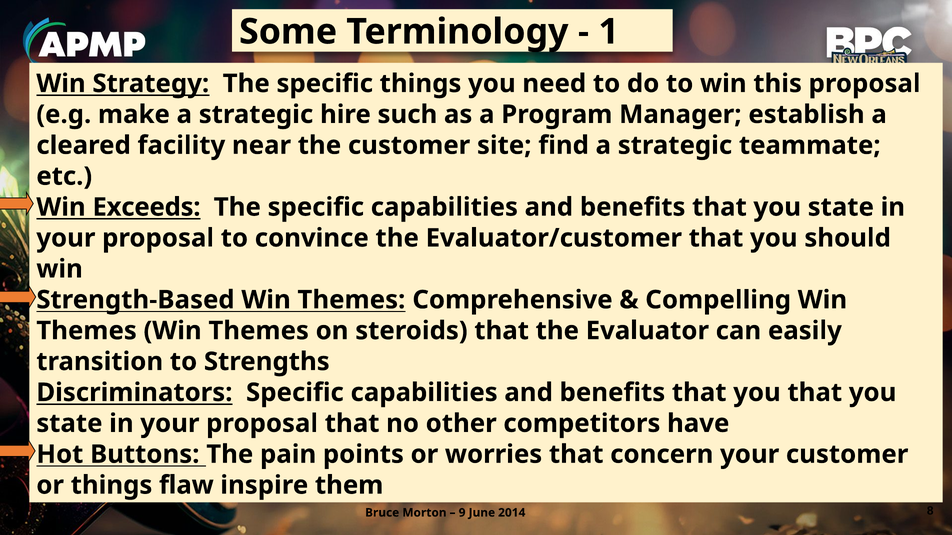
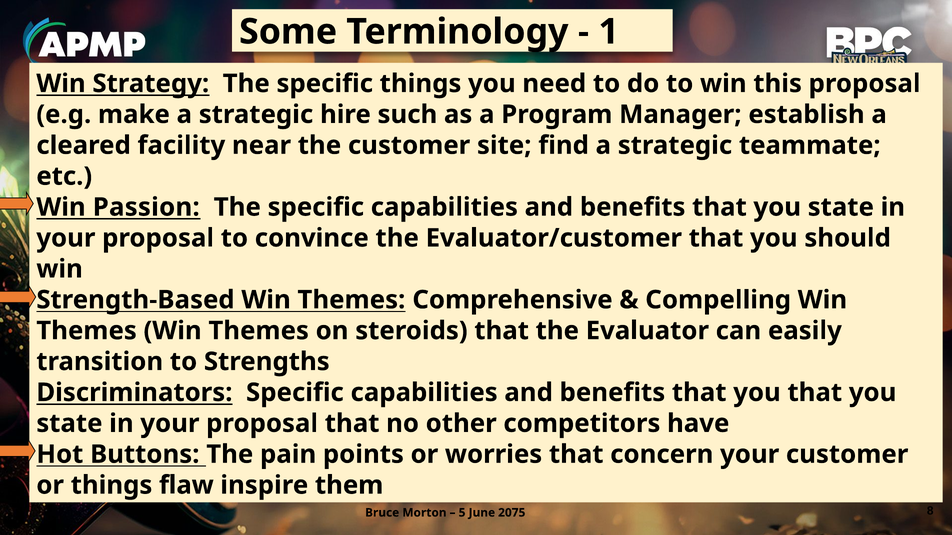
Exceeds: Exceeds -> Passion
9: 9 -> 5
2014: 2014 -> 2075
